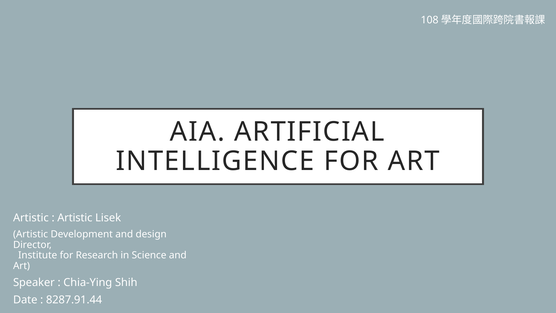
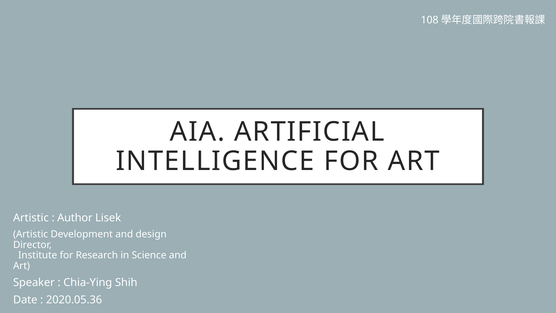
Artistic at (75, 218): Artistic -> Author
8287.91.44: 8287.91.44 -> 2020.05.36
